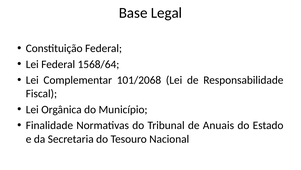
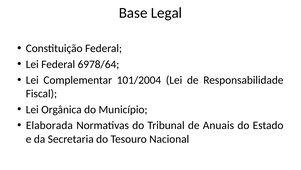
1568/64: 1568/64 -> 6978/64
101/2068: 101/2068 -> 101/2004
Finalidade: Finalidade -> Elaborada
